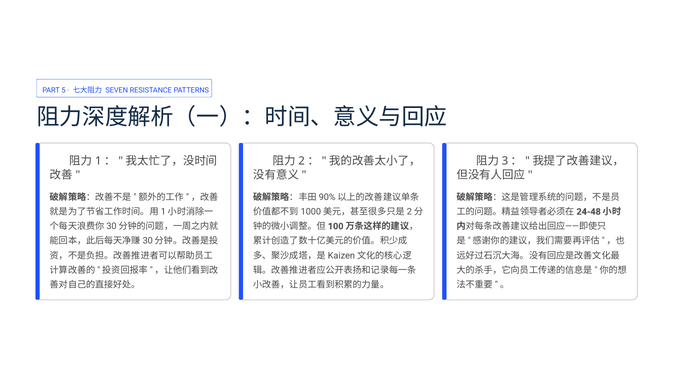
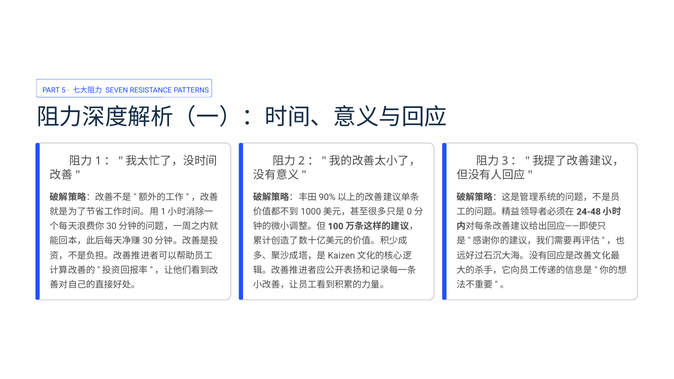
2 at (409, 212): 2 -> 0
